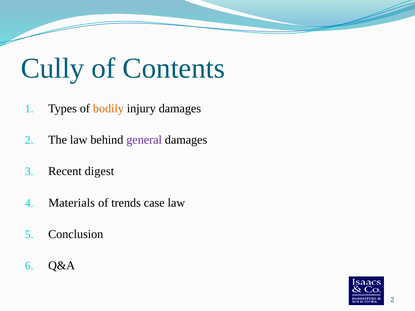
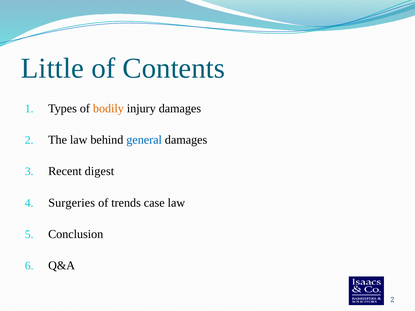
Cully: Cully -> Little
general colour: purple -> blue
Materials: Materials -> Surgeries
